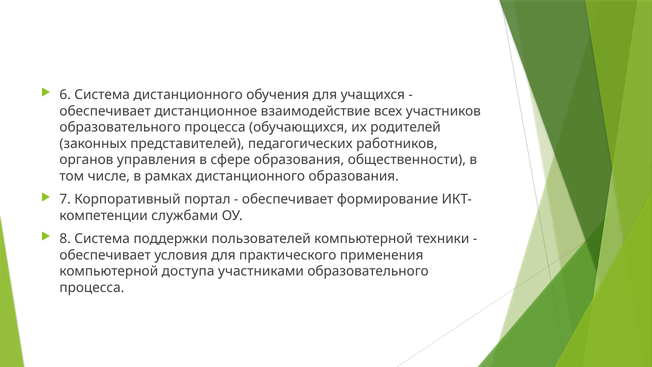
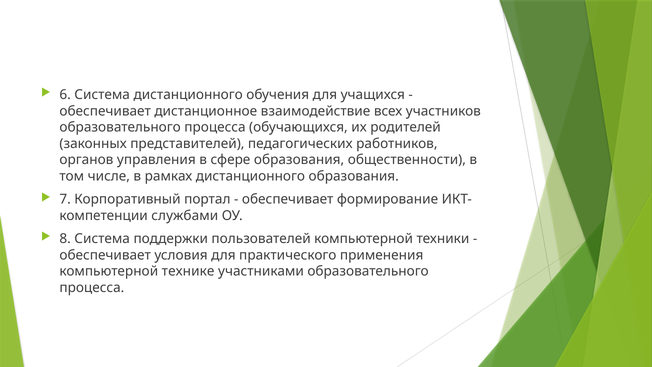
доступа: доступа -> технике
